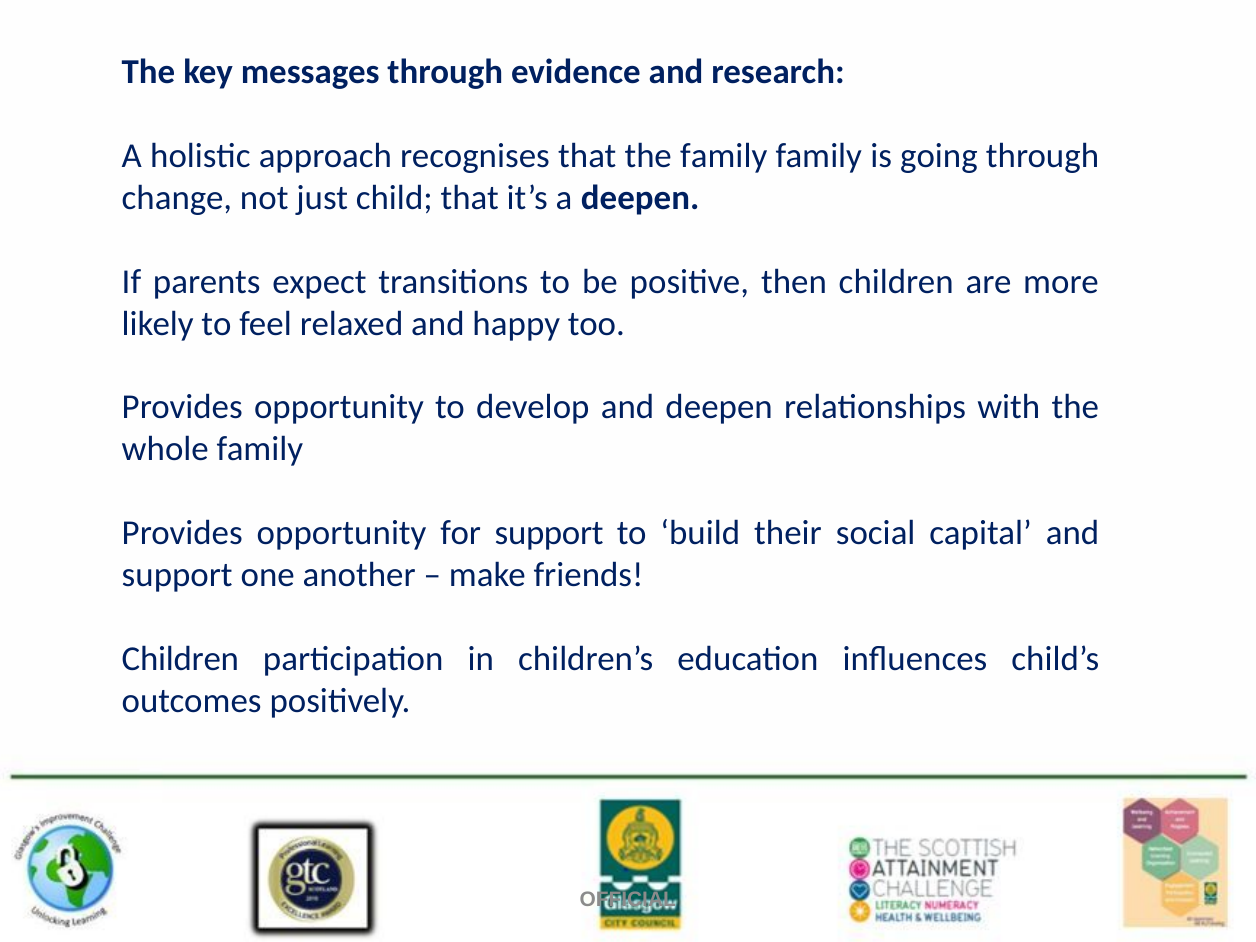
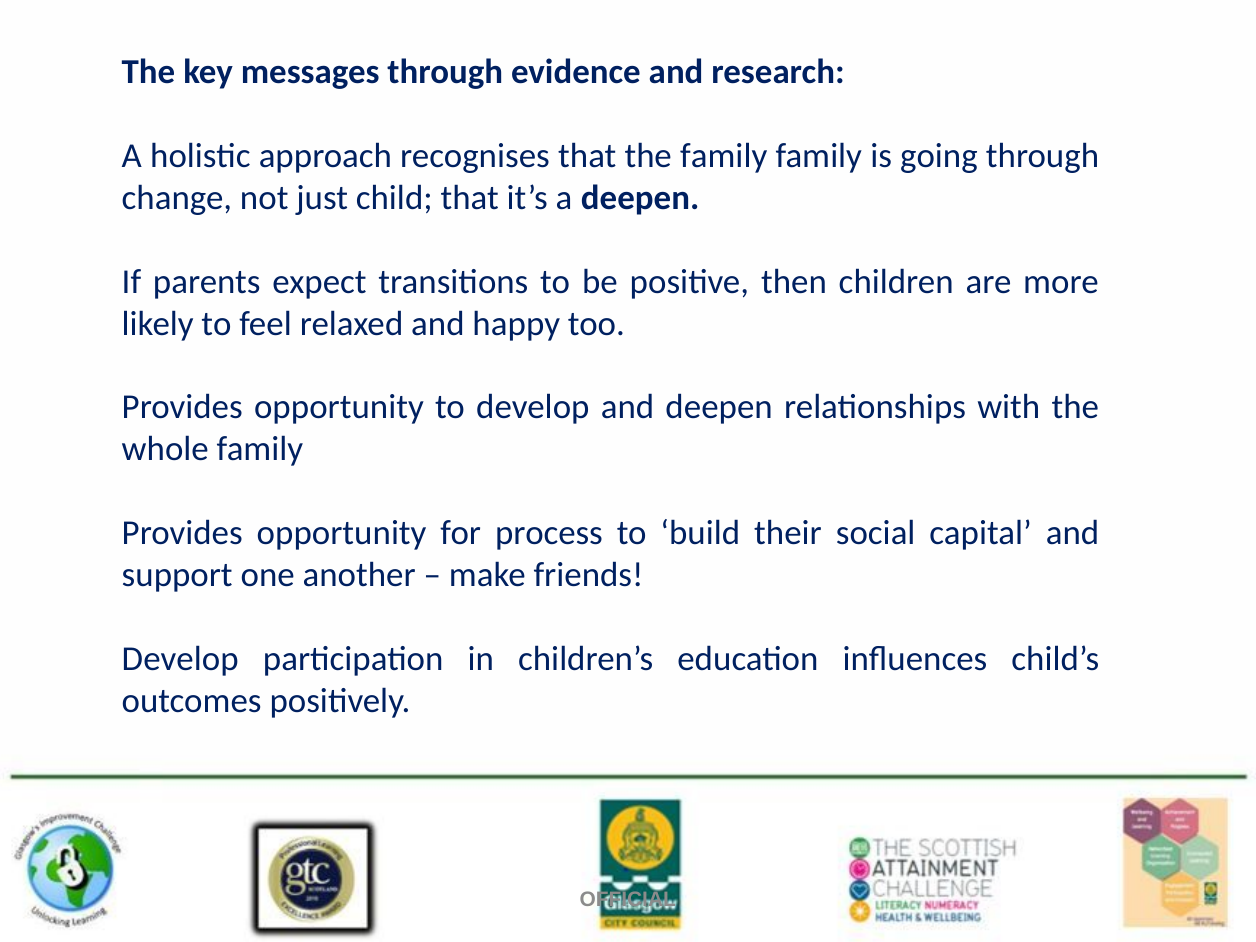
for support: support -> process
Children at (180, 659): Children -> Develop
